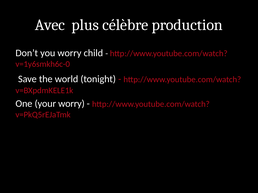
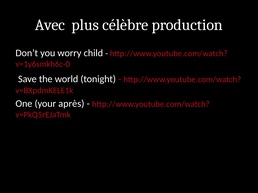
your worry: worry -> après
